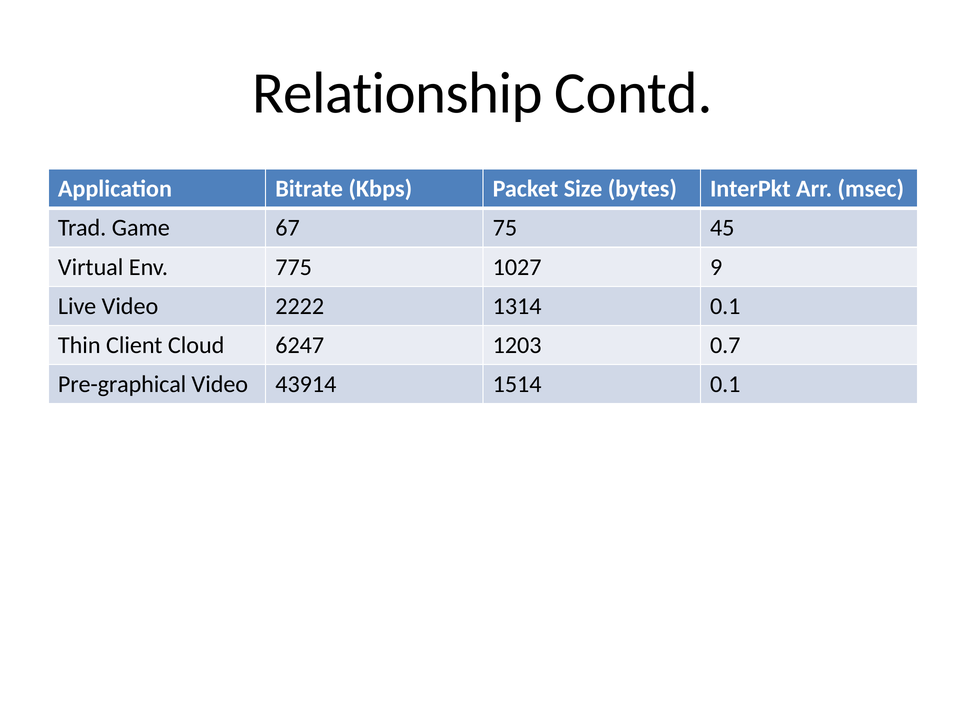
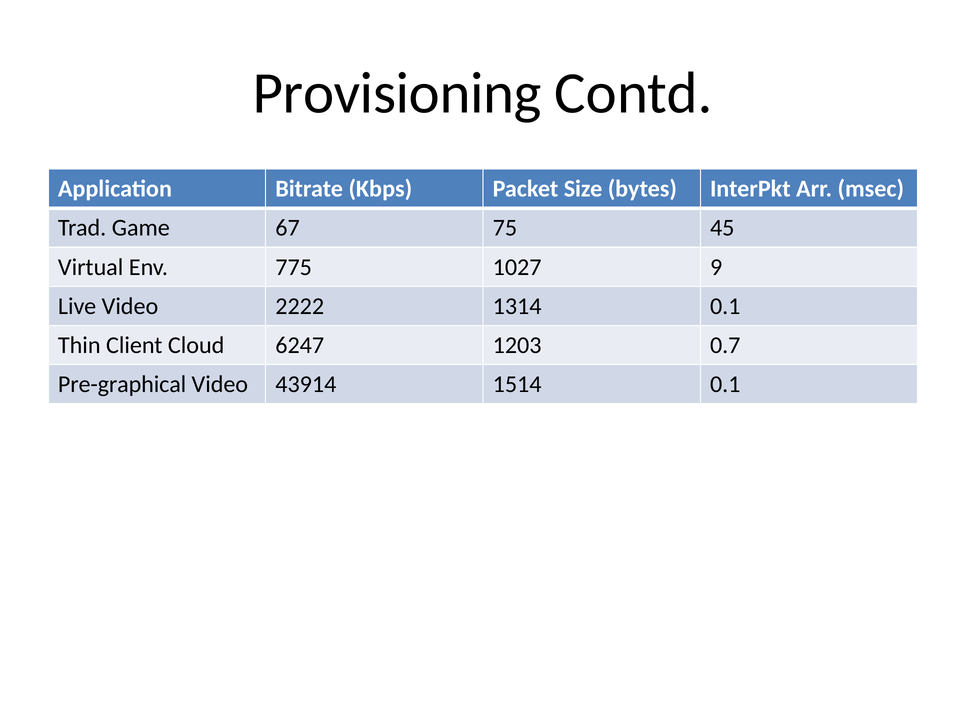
Relationship: Relationship -> Provisioning
